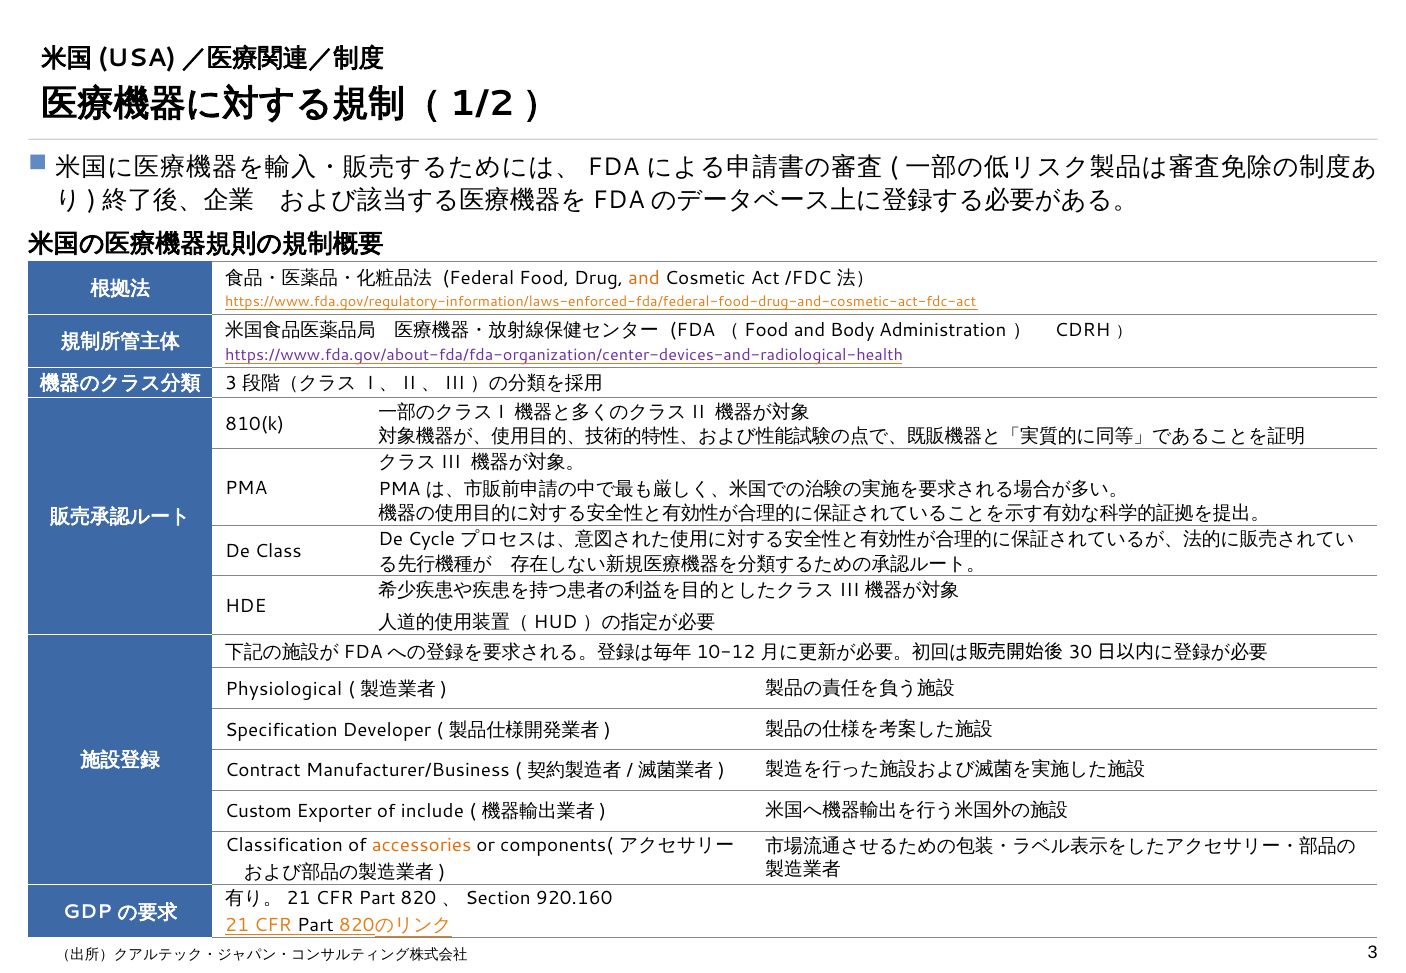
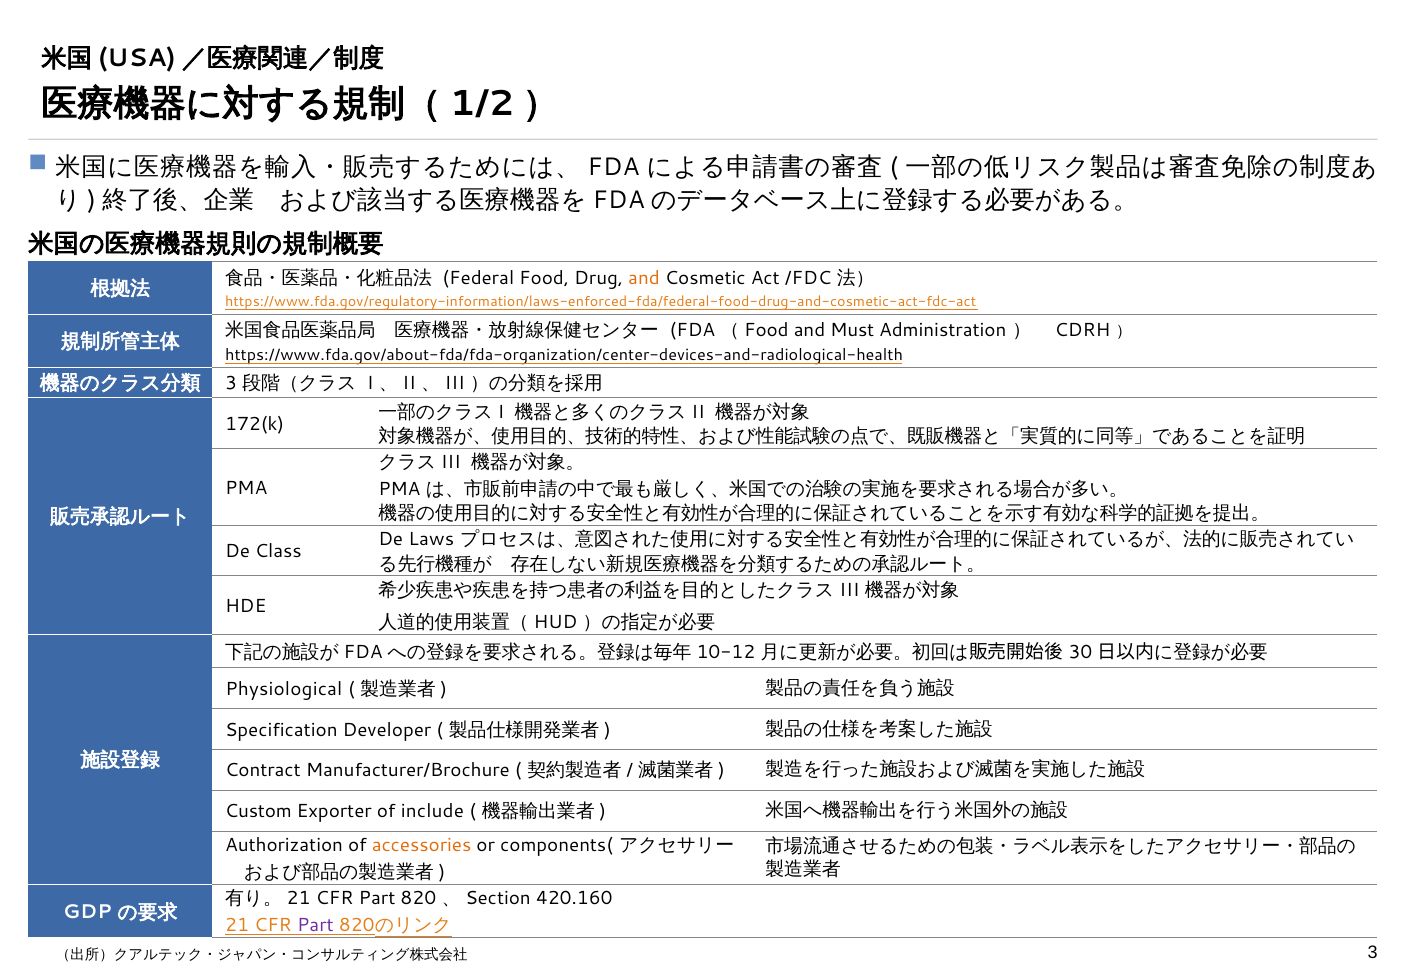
Body: Body -> Must
https://www.fda.gov/about-fda/fda-organization/center-devices-and-radiological-health colour: purple -> black
810(k: 810(k -> 172(k
Cycle: Cycle -> Laws
Manufacturer/Business: Manufacturer/Business -> Manufacturer/Brochure
Classification: Classification -> Authorization
920.160: 920.160 -> 420.160
Part at (315, 926) colour: black -> purple
